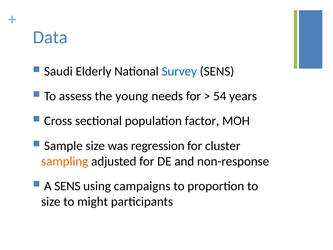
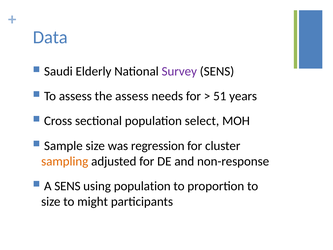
Survey colour: blue -> purple
the young: young -> assess
54: 54 -> 51
factor: factor -> select
using campaigns: campaigns -> population
